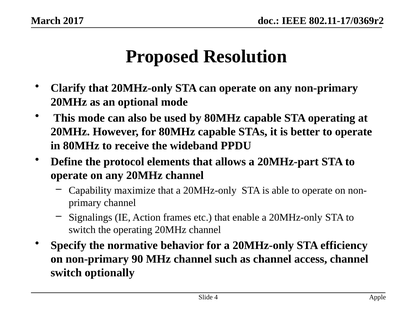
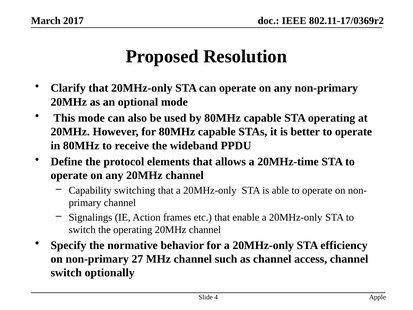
20MHz-part: 20MHz-part -> 20MHz-time
maximize: maximize -> switching
90: 90 -> 27
